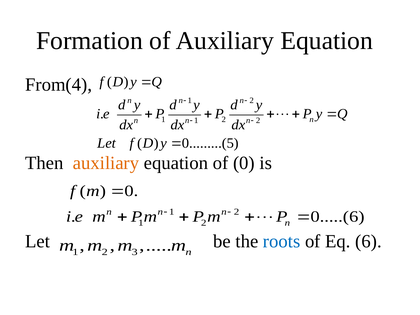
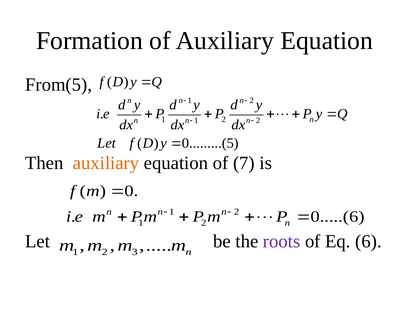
From(4: From(4 -> From(5
of 0: 0 -> 7
roots colour: blue -> purple
